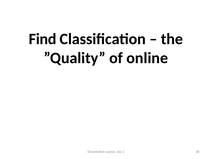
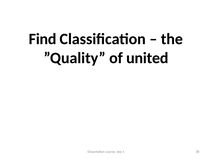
online: online -> united
